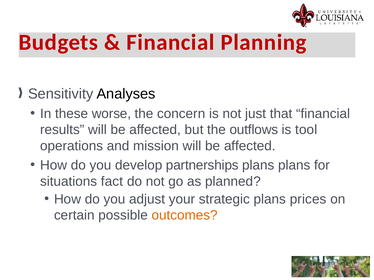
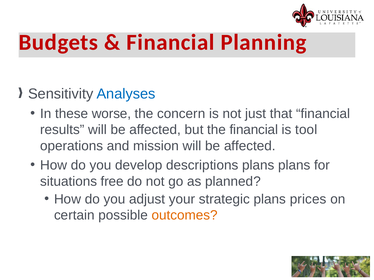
Analyses colour: black -> blue
the outflows: outflows -> financial
partnerships: partnerships -> descriptions
fact: fact -> free
